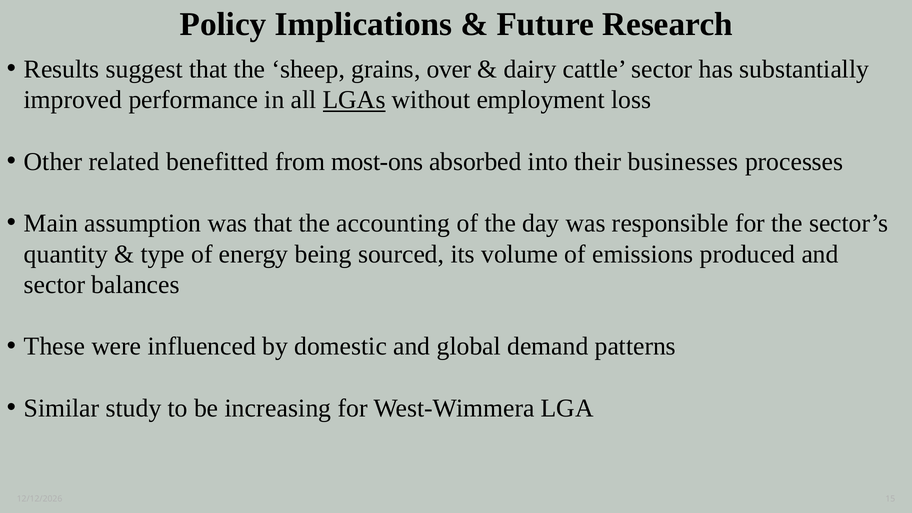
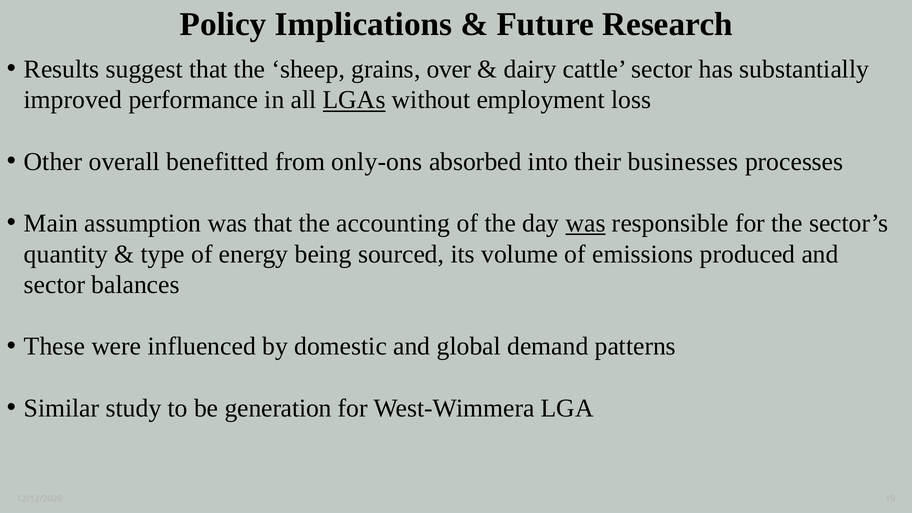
related: related -> overall
most-ons: most-ons -> only-ons
was at (586, 223) underline: none -> present
increasing: increasing -> generation
